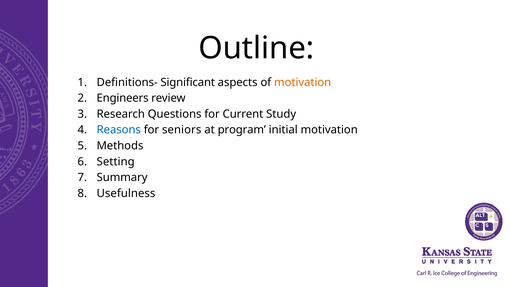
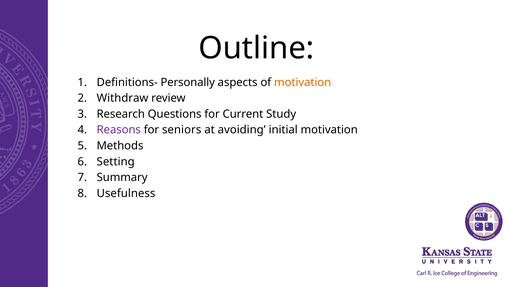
Significant: Significant -> Personally
Engineers: Engineers -> Withdraw
Reasons colour: blue -> purple
program: program -> avoiding
